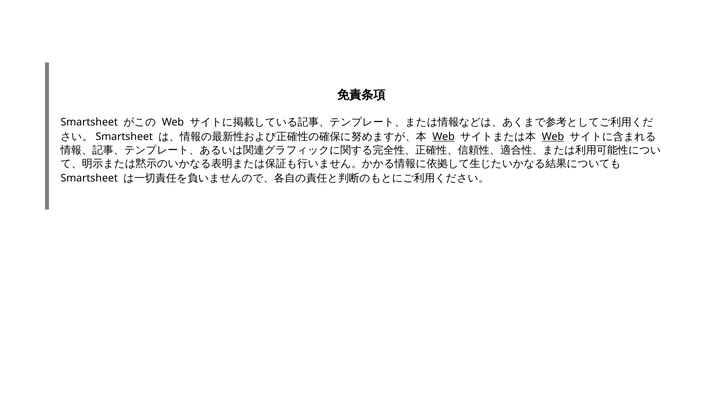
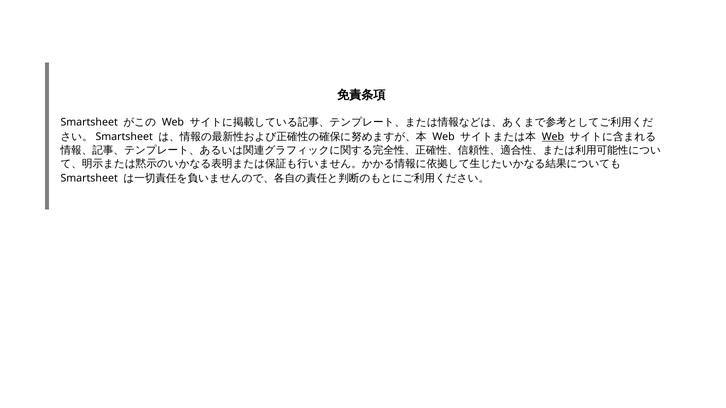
Web at (444, 137) underline: present -> none
